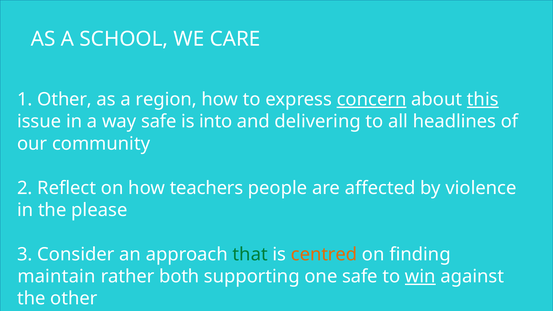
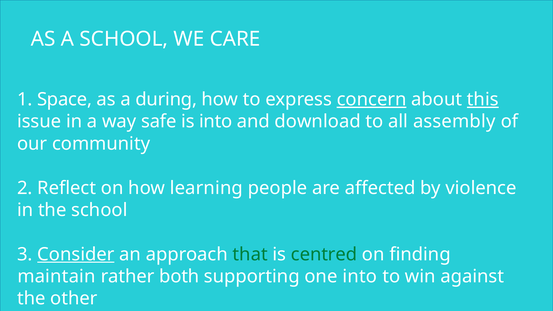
1 Other: Other -> Space
region: region -> during
delivering: delivering -> download
headlines: headlines -> assembly
teachers: teachers -> learning
the please: please -> school
Consider underline: none -> present
centred colour: orange -> green
one safe: safe -> into
win underline: present -> none
